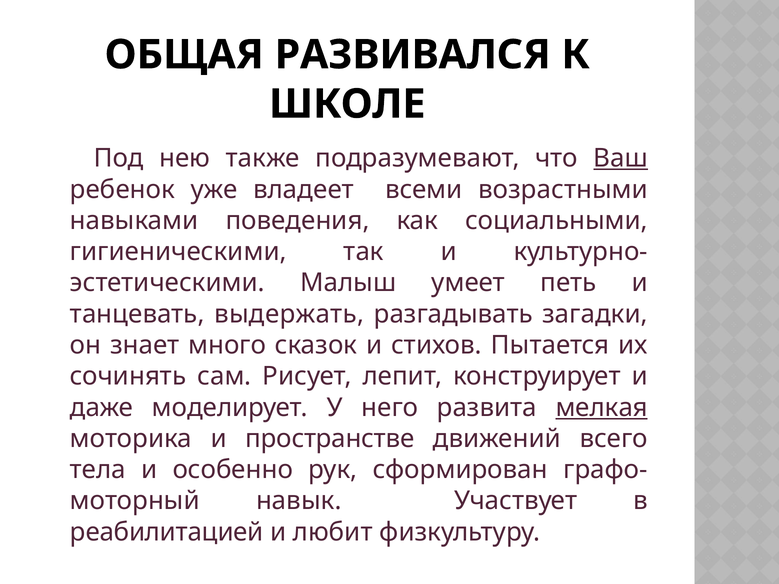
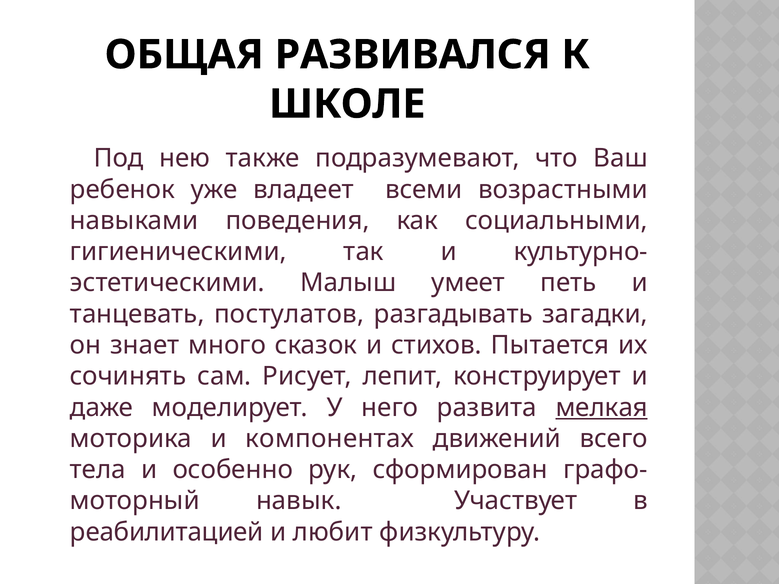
Ваш underline: present -> none
выдержать: выдержать -> постулатов
пространстве: пространстве -> компонентах
